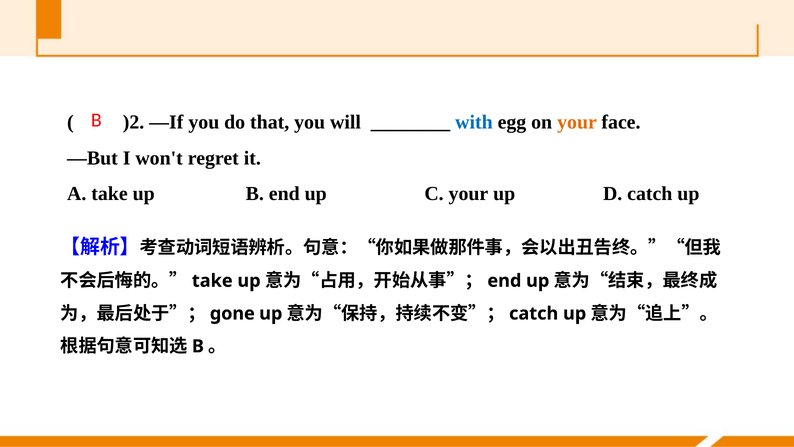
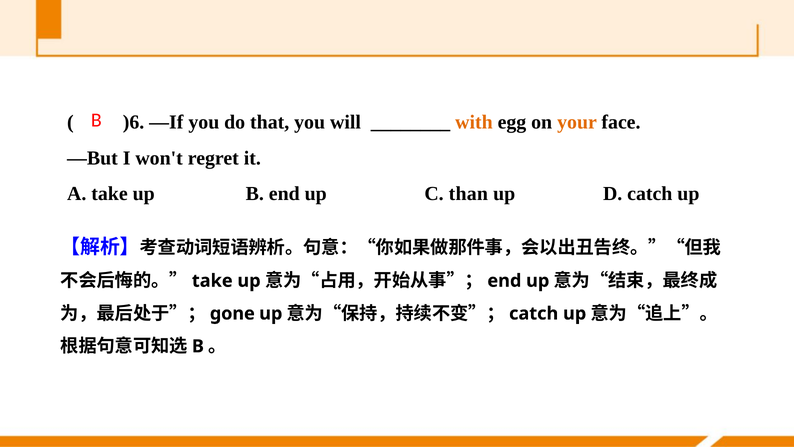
)2: )2 -> )6
with colour: blue -> orange
C your: your -> than
